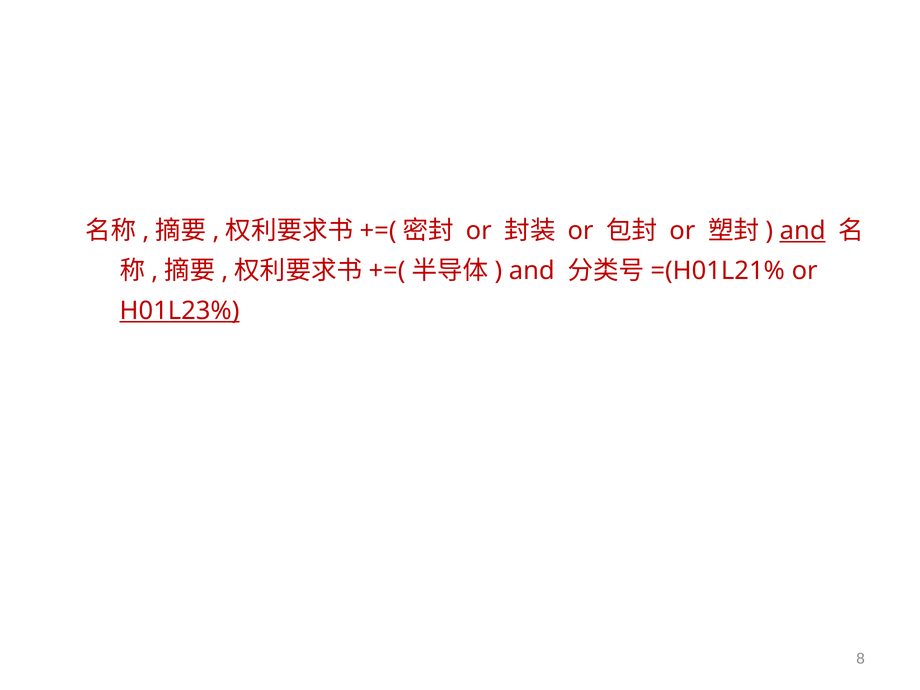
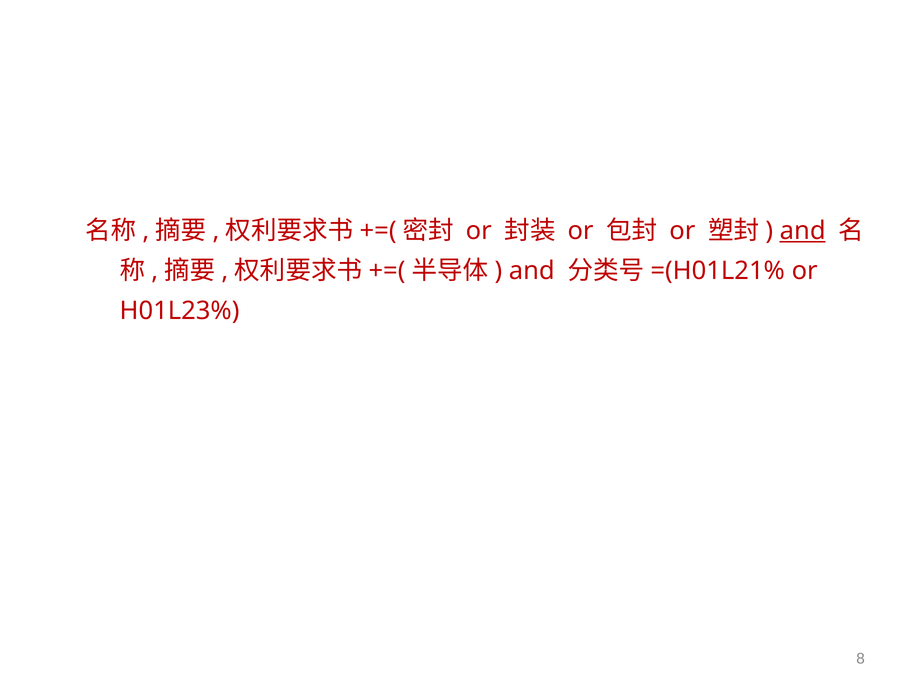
H01L23% underline: present -> none
